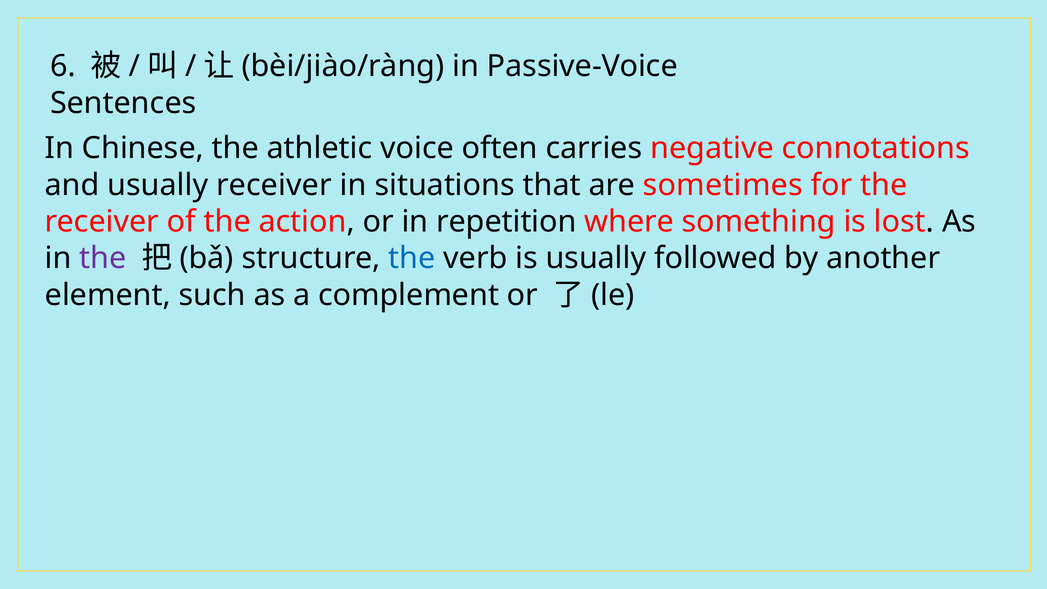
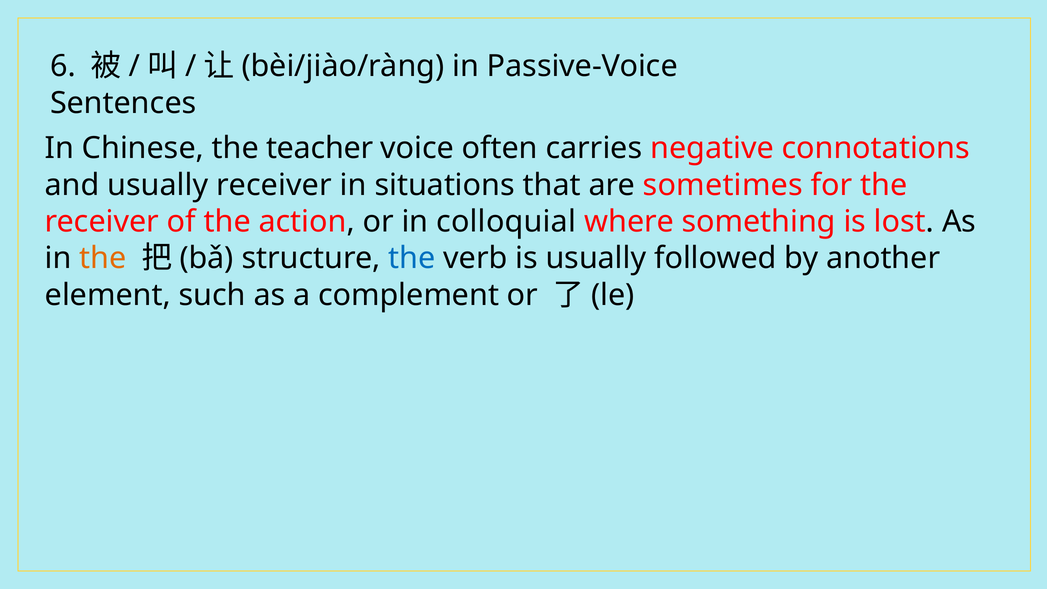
athletic: athletic -> teacher
repetition: repetition -> colloquial
the at (103, 258) colour: purple -> orange
